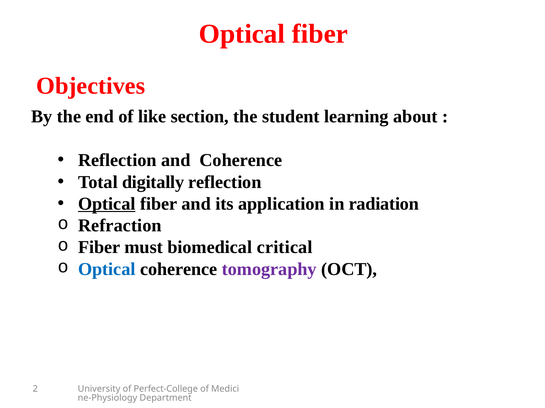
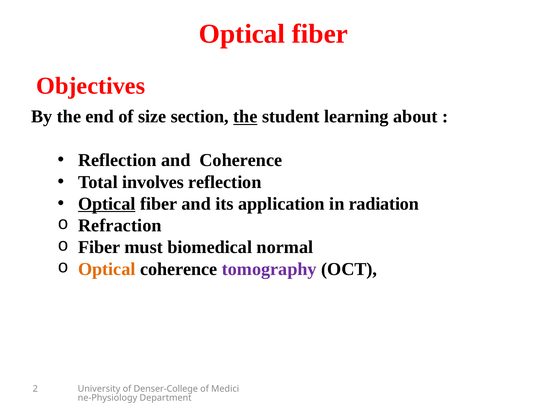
like: like -> size
the at (245, 117) underline: none -> present
digitally: digitally -> involves
critical: critical -> normal
Optical at (107, 270) colour: blue -> orange
Perfect-College: Perfect-College -> Denser-College
